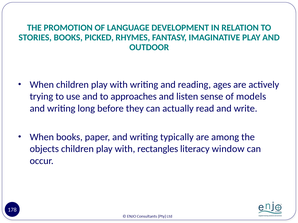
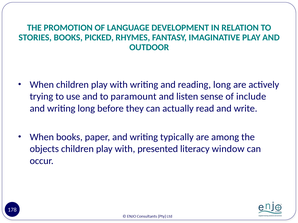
reading ages: ages -> long
approaches: approaches -> paramount
models: models -> include
rectangles: rectangles -> presented
